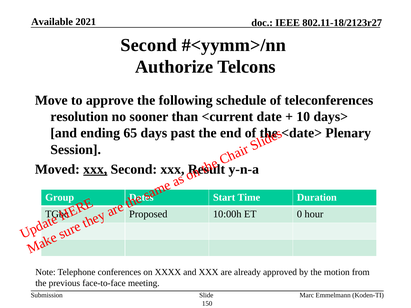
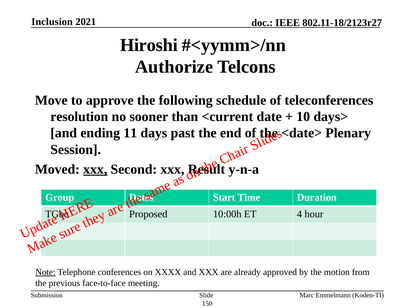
Available: Available -> Inclusion
Second at (149, 45): Second -> Hiroshi
65: 65 -> 11
0: 0 -> 4
Note underline: none -> present
